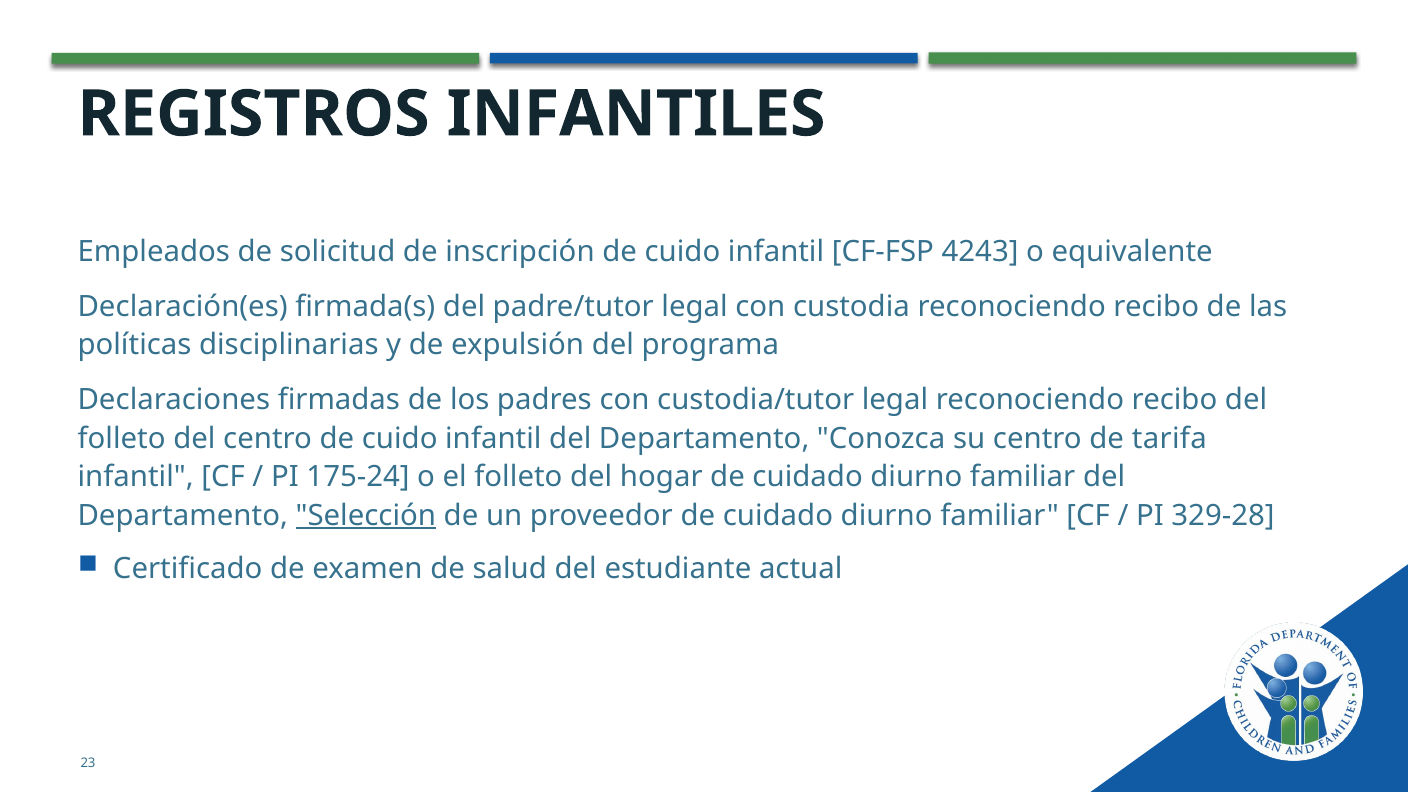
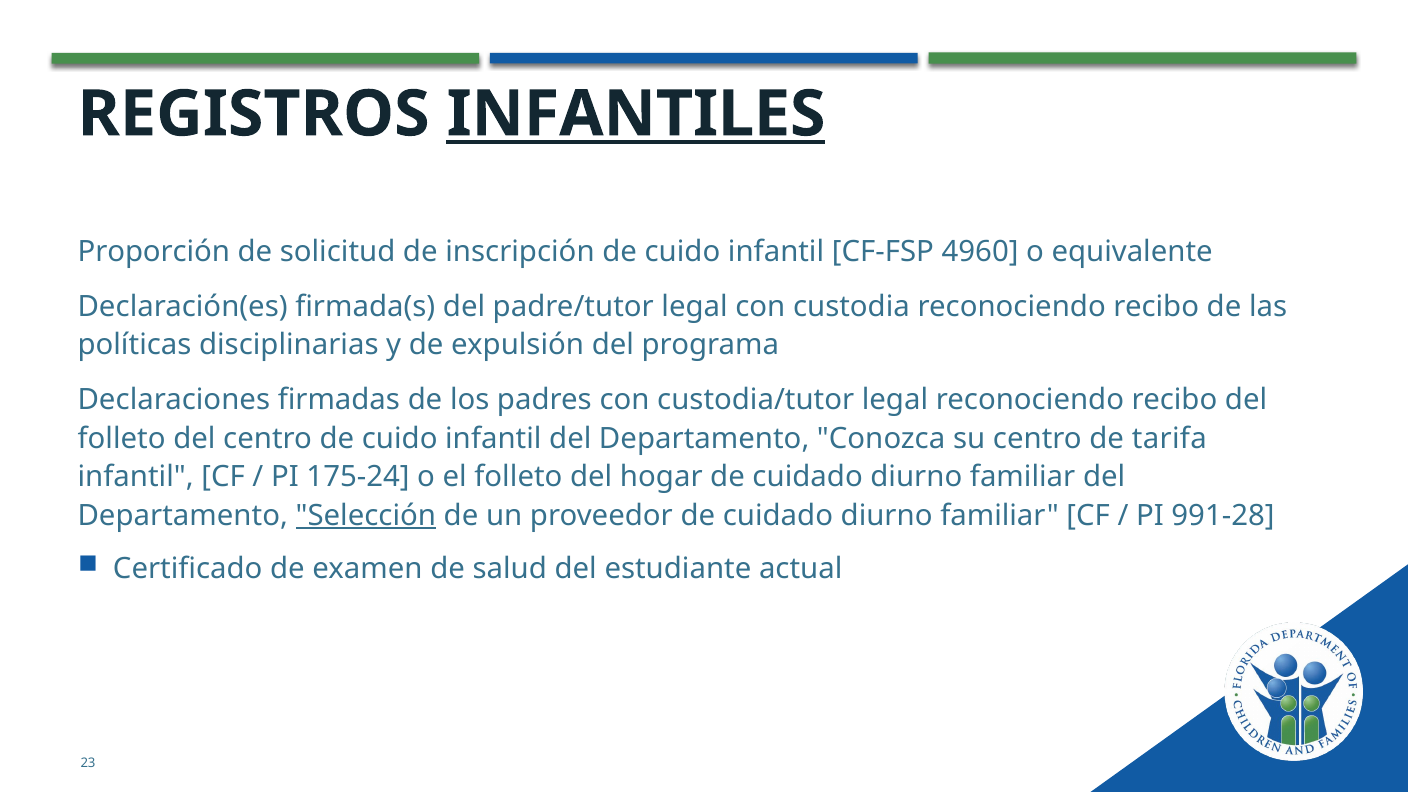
INFANTILES underline: none -> present
Empleados: Empleados -> Proporción
4243: 4243 -> 4960
329-28: 329-28 -> 991-28
